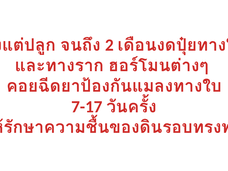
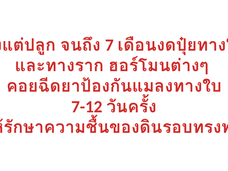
2: 2 -> 7
7-17: 7-17 -> 7-12
